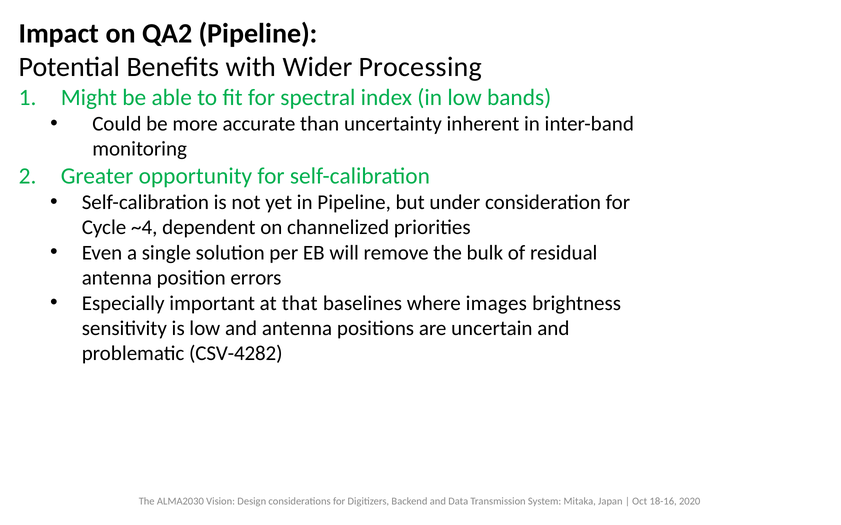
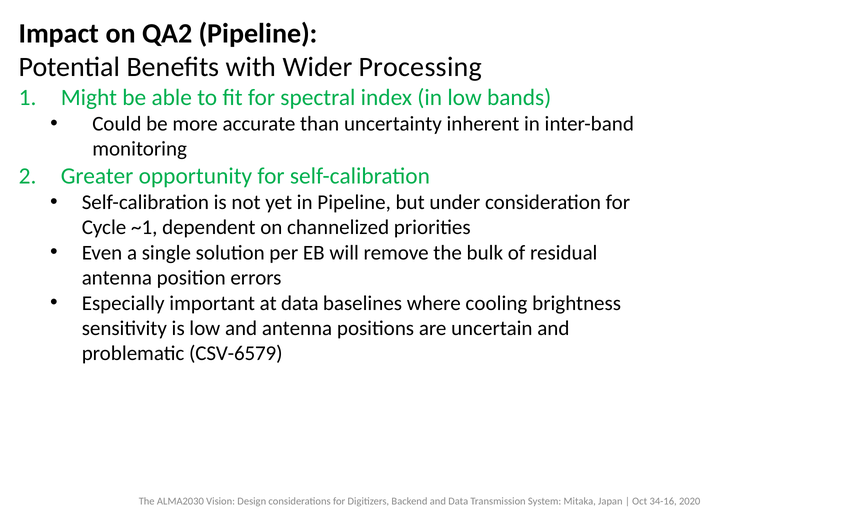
~4: ~4 -> ~1
at that: that -> data
images: images -> cooling
CSV-4282: CSV-4282 -> CSV-6579
18-16: 18-16 -> 34-16
